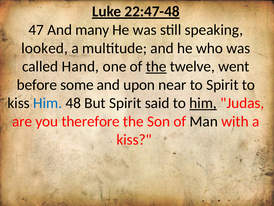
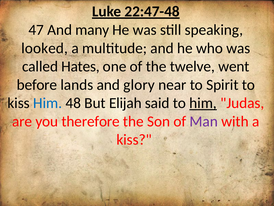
Hand: Hand -> Hates
the at (156, 66) underline: present -> none
some: some -> lands
upon: upon -> glory
But Spirit: Spirit -> Elijah
Man colour: black -> purple
